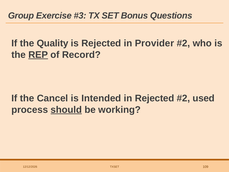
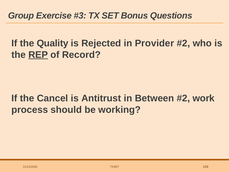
Intended: Intended -> Antitrust
in Rejected: Rejected -> Between
used: used -> work
should underline: present -> none
